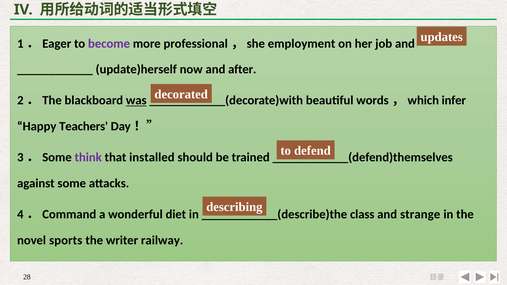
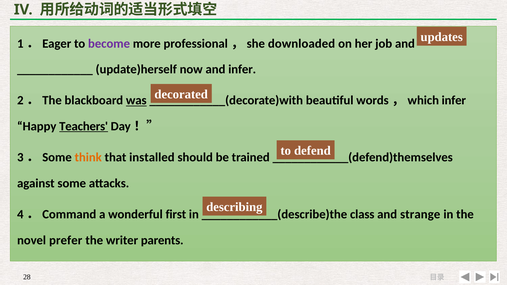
employment: employment -> downloaded
and after: after -> infer
Teachers underline: none -> present
think colour: purple -> orange
diet: diet -> first
sports: sports -> prefer
railway: railway -> parents
